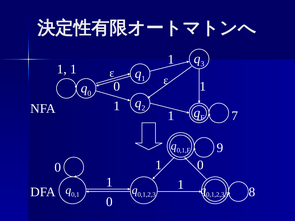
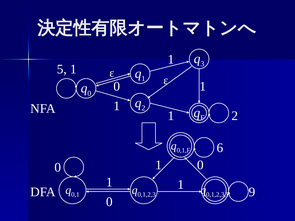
1 at (62, 69): 1 -> 5
1 7: 7 -> 2
9: 9 -> 6
8: 8 -> 9
